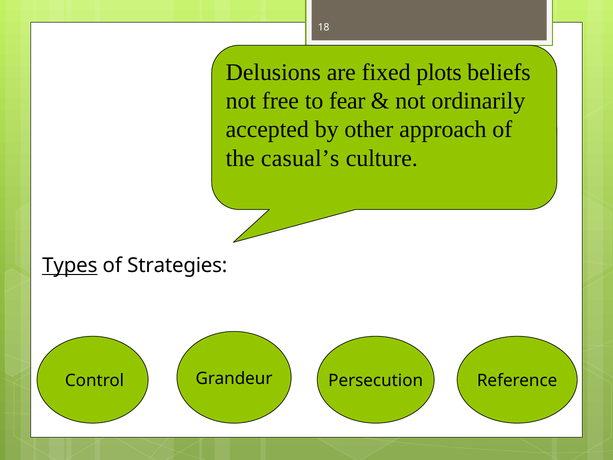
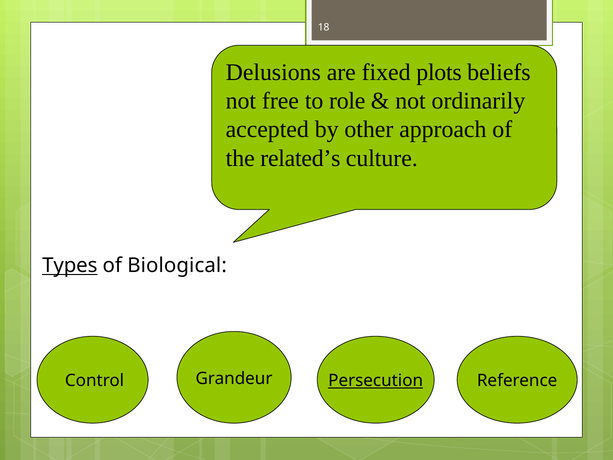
fear: fear -> role
casual’s: casual’s -> related’s
Strategies: Strategies -> Biological
Persecution underline: none -> present
